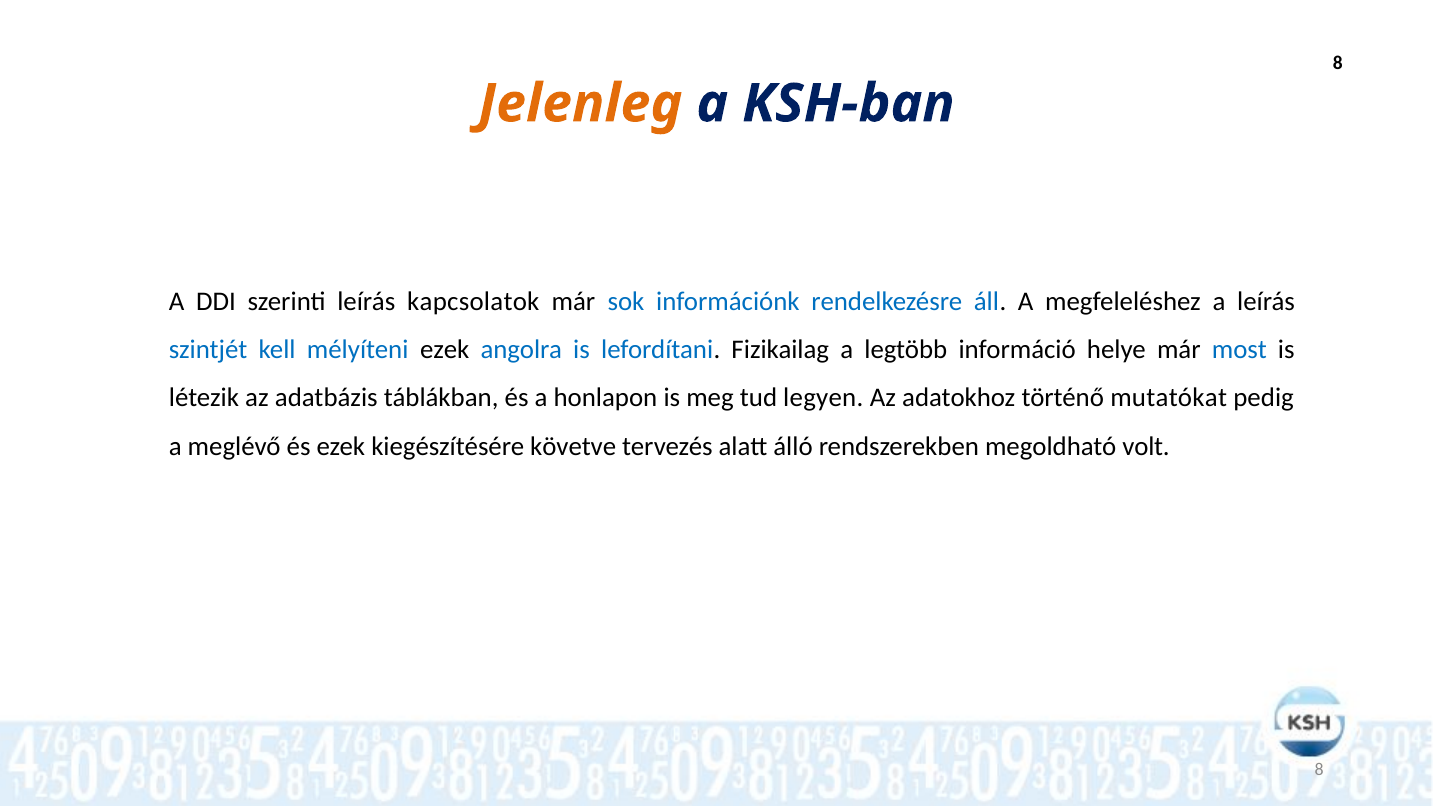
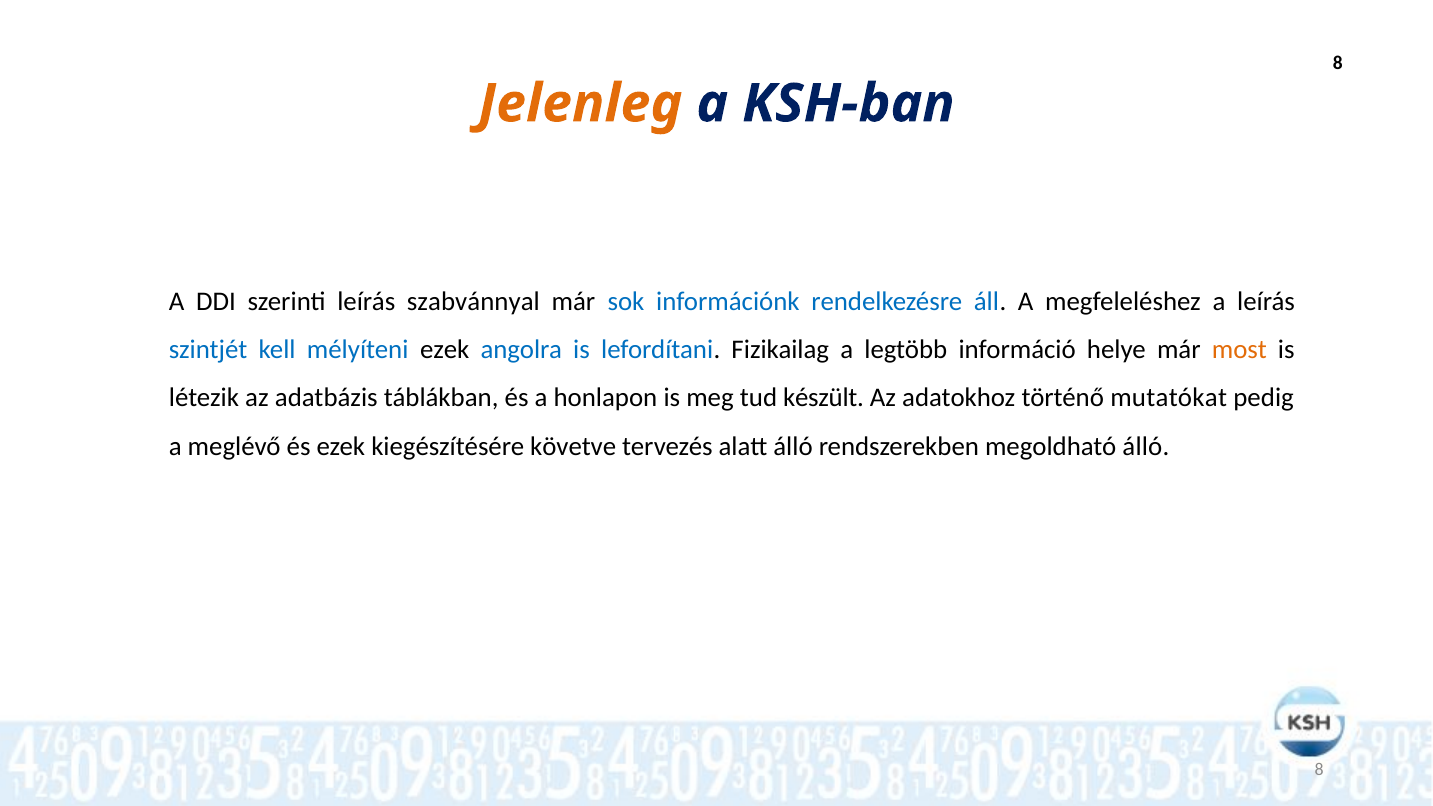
kapcsolatok: kapcsolatok -> szabvánnyal
most colour: blue -> orange
legyen: legyen -> készült
megoldható volt: volt -> álló
